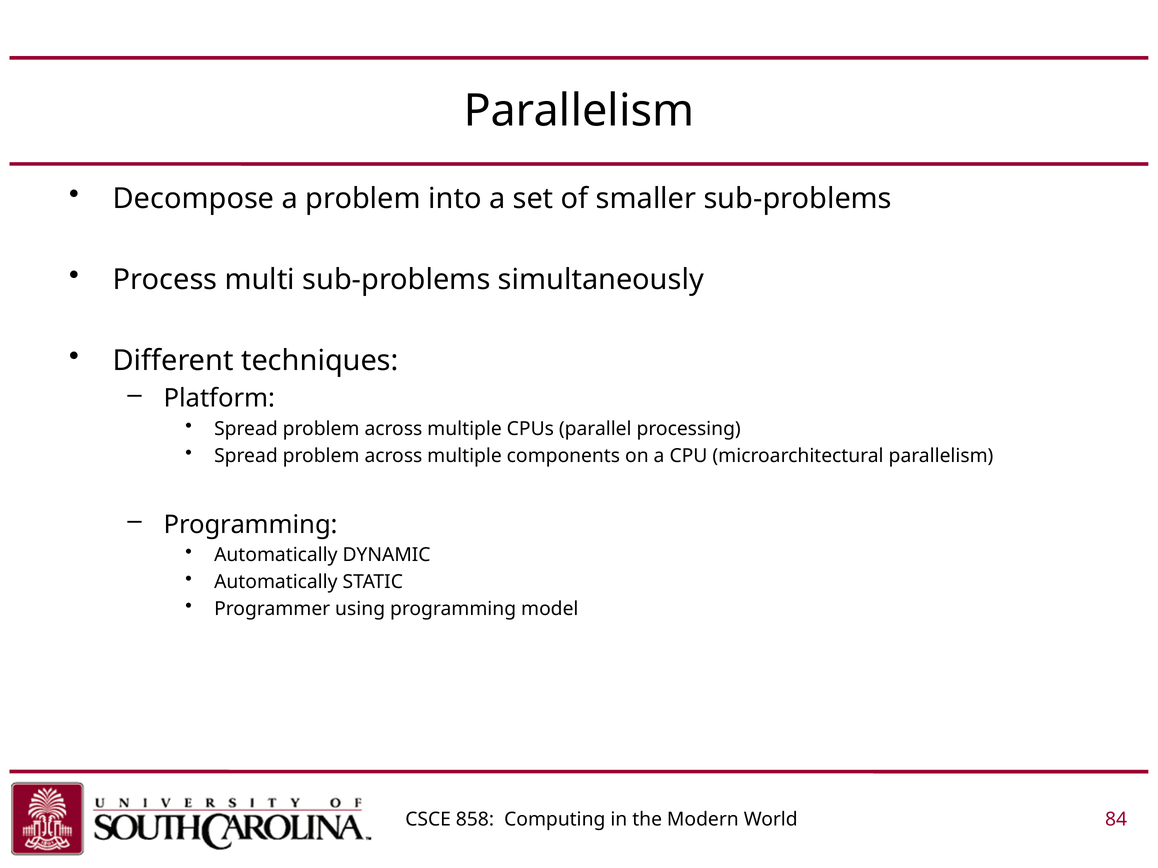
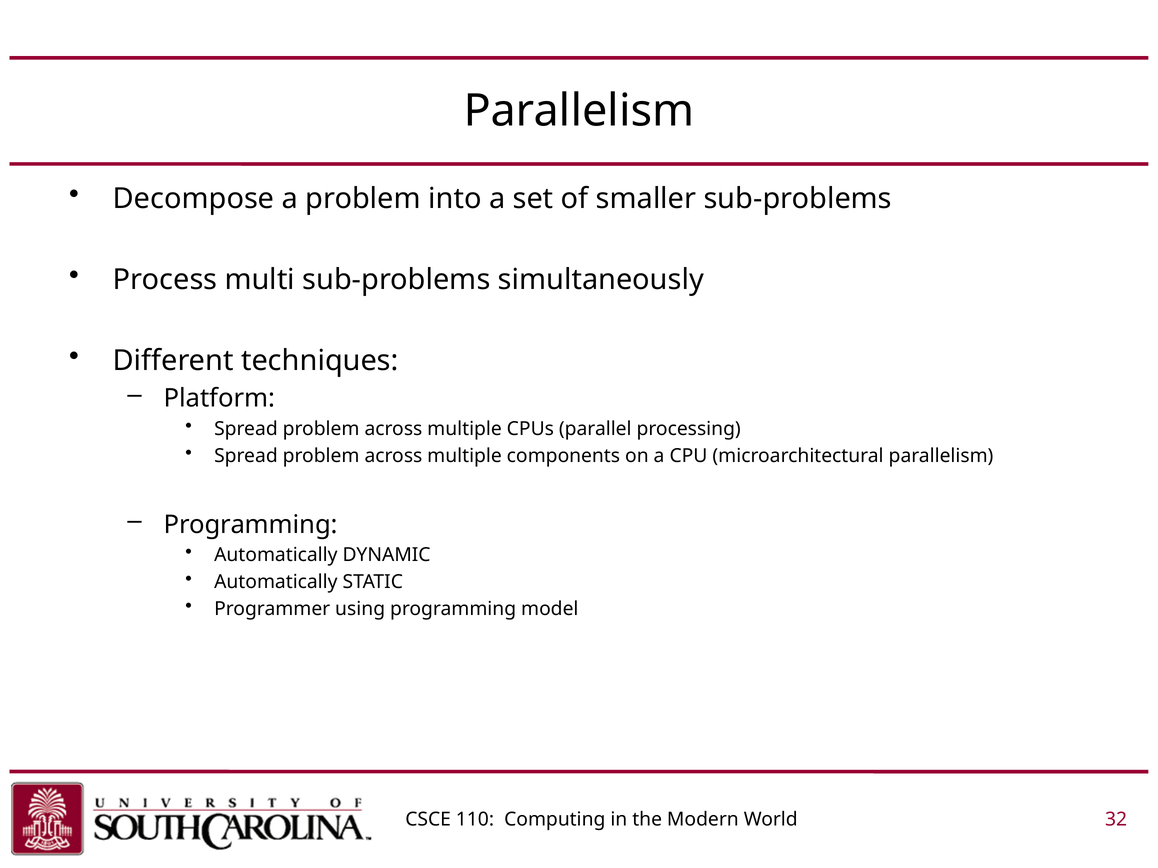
858: 858 -> 110
84: 84 -> 32
